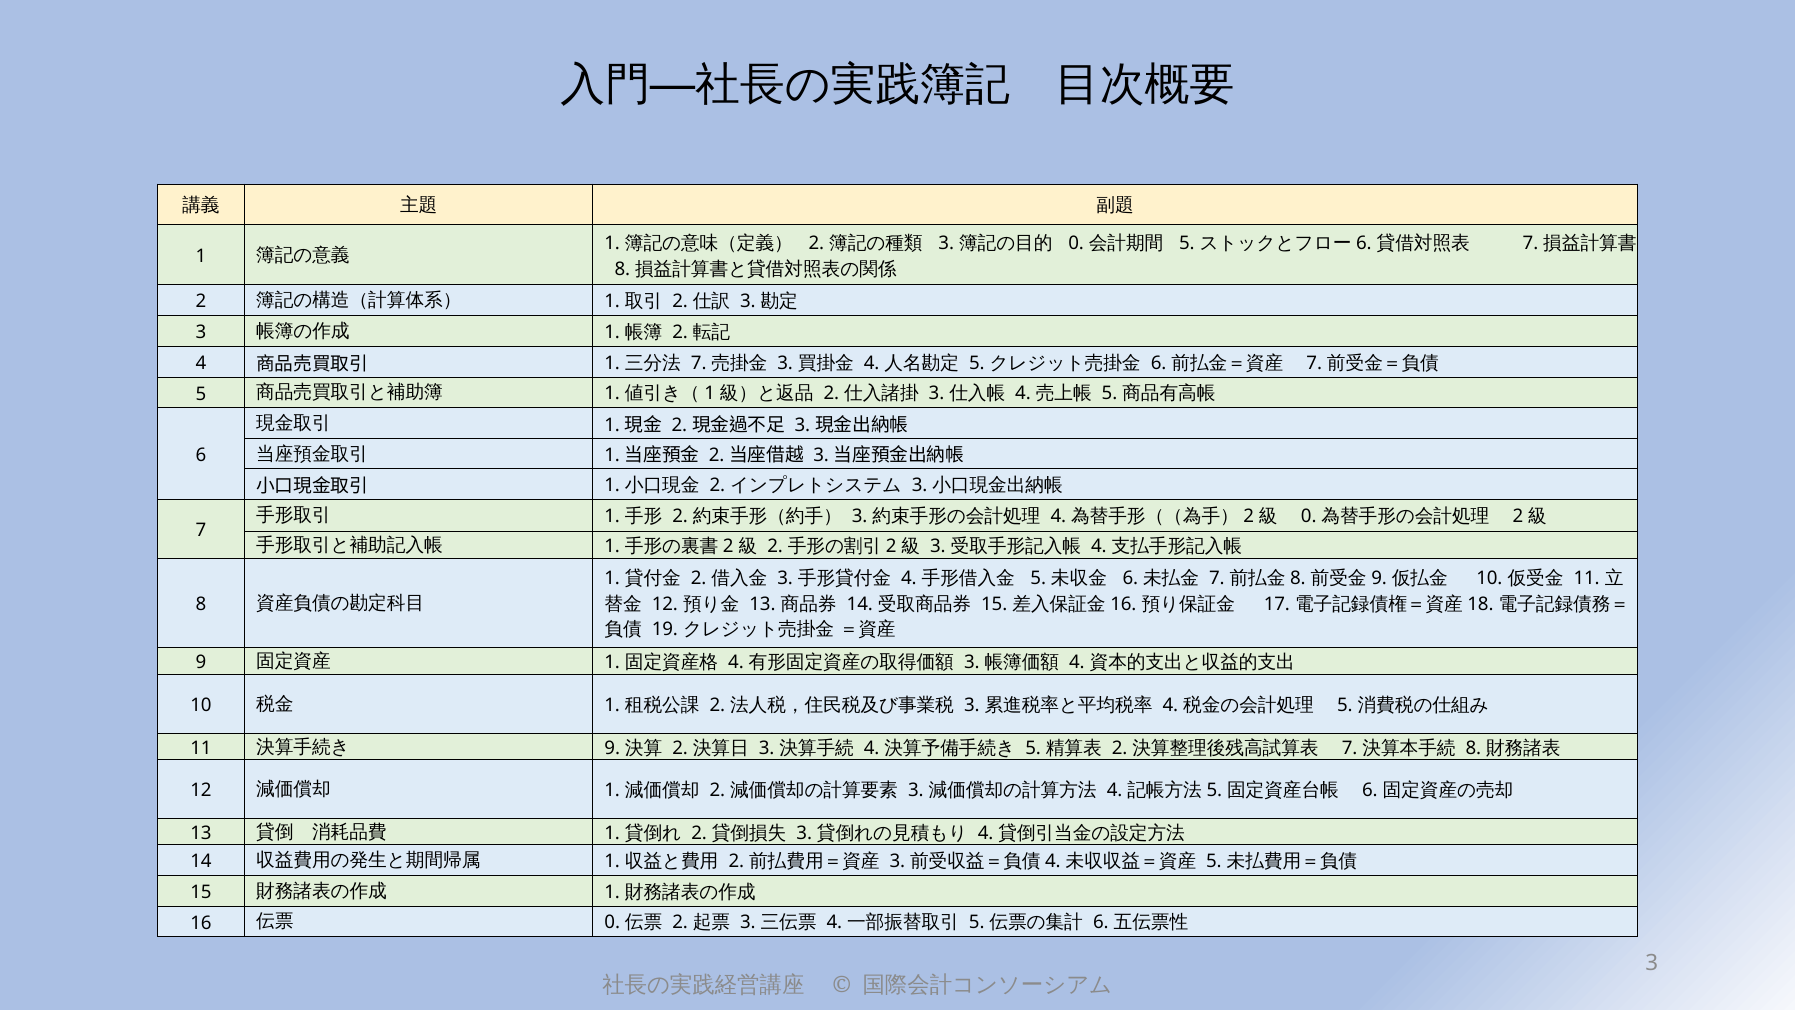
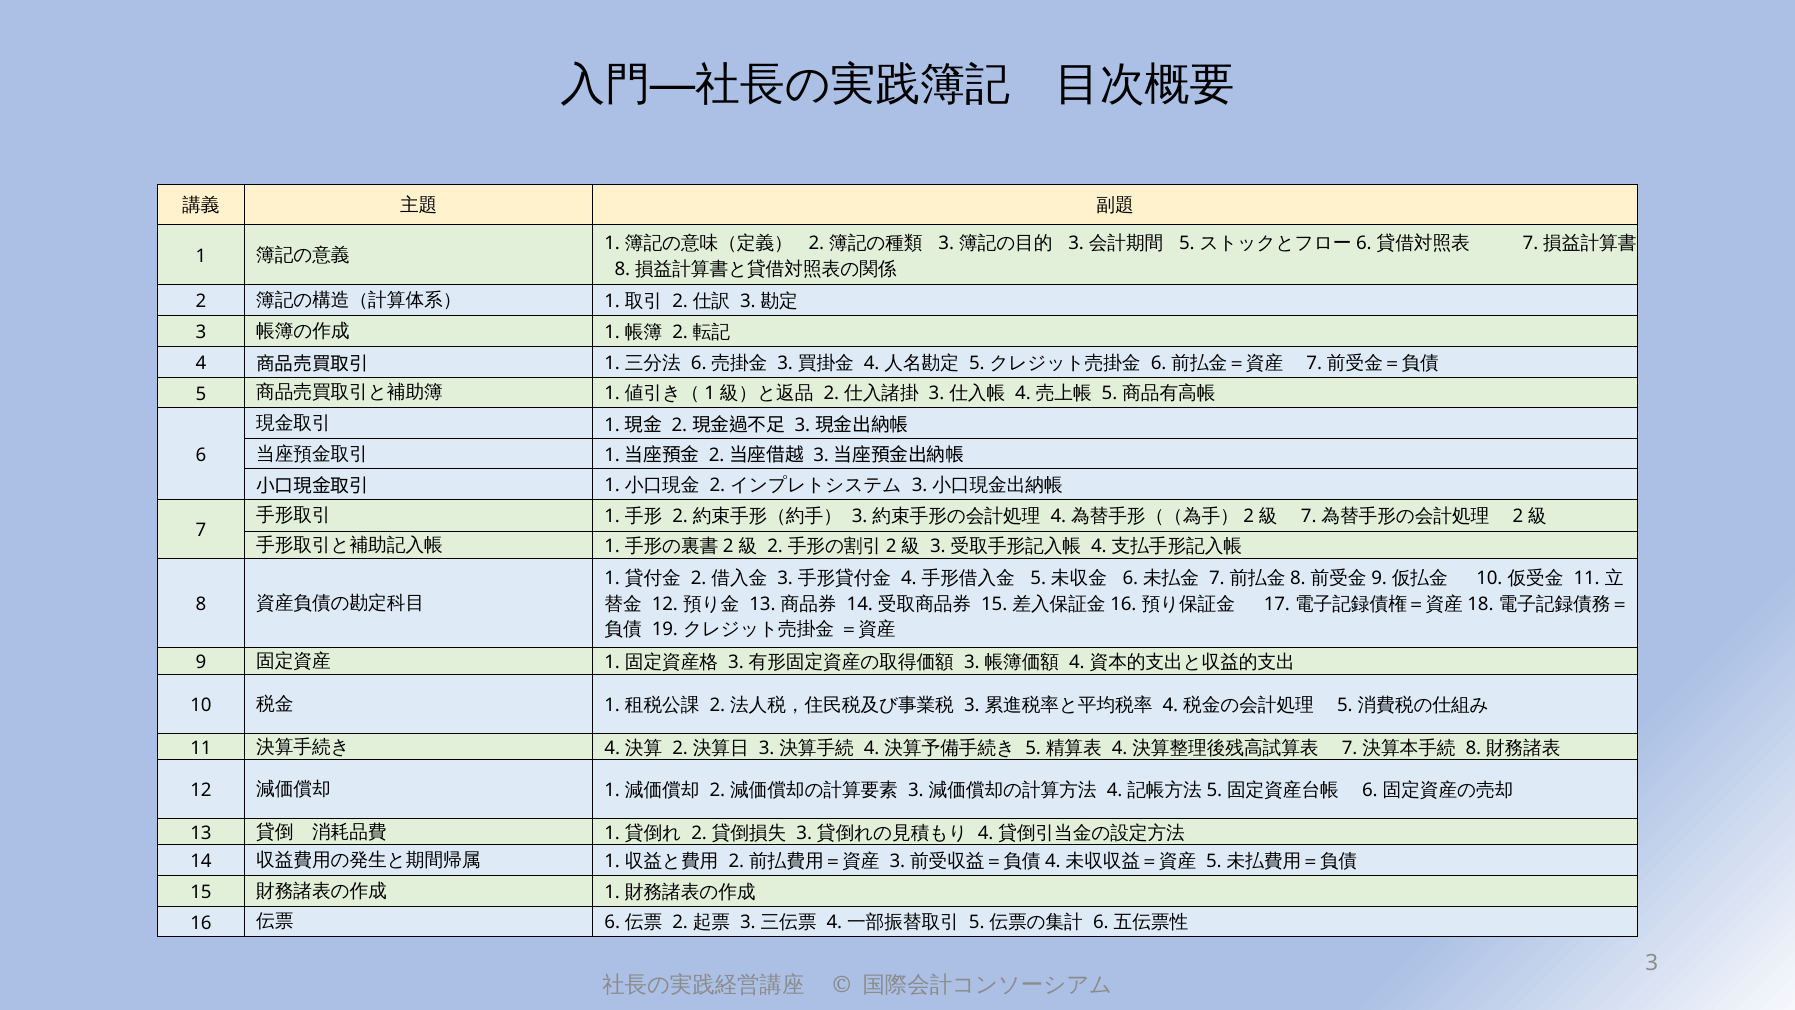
0 at (1076, 243): 0 -> 3
7 at (699, 363): 7 -> 6
0 at (1309, 517): 0 -> 7
4 at (736, 662): 4 -> 3
9 at (612, 748): 9 -> 4
2 at (1120, 748): 2 -> 4
0 at (612, 922): 0 -> 6
